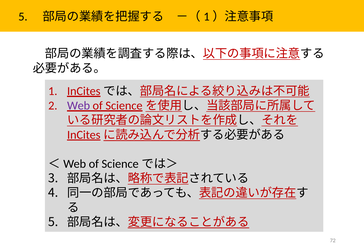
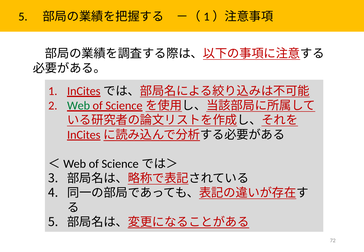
Web colour: purple -> green
